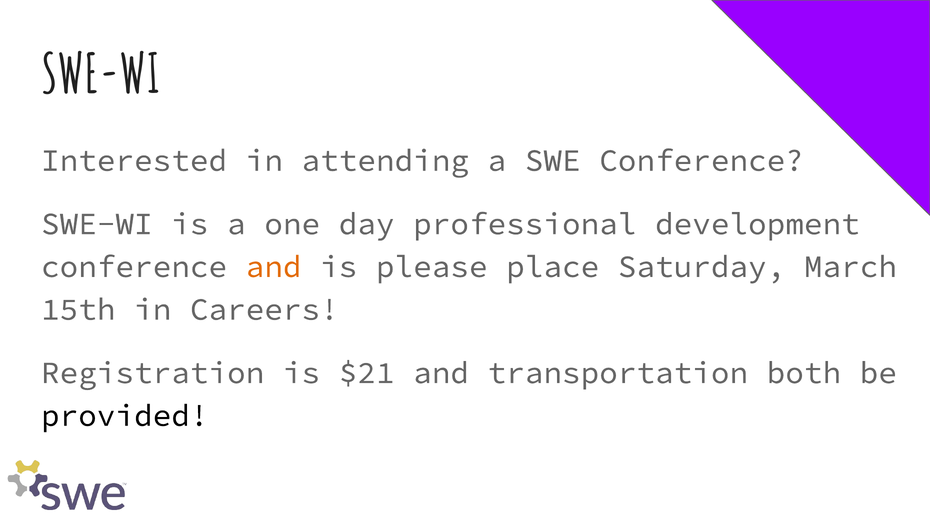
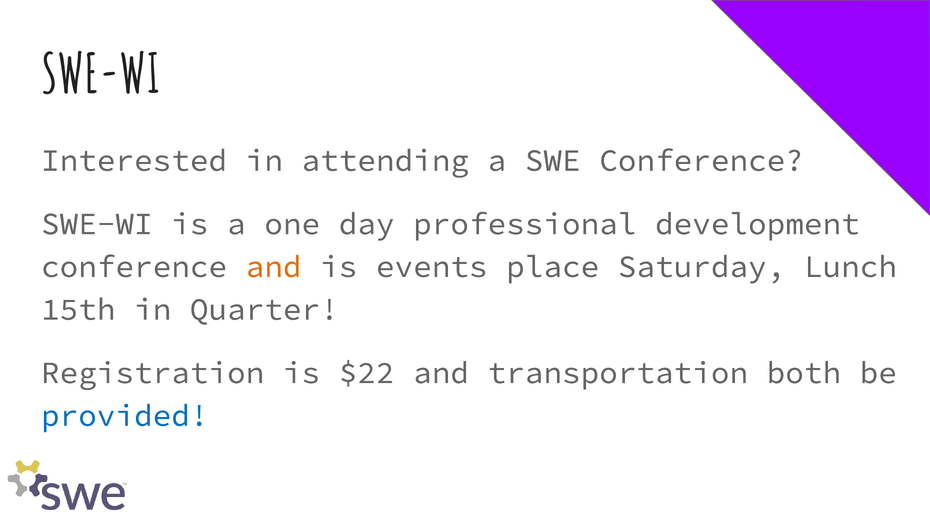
please: please -> events
March: March -> Lunch
Careers: Careers -> Quarter
$21: $21 -> $22
provided colour: black -> blue
